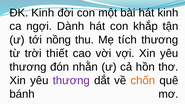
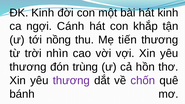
Dành: Dành -> Cánh
tích: tích -> tiến
thiết: thiết -> nhìn
nhằn: nhằn -> trùng
chốn colour: orange -> purple
